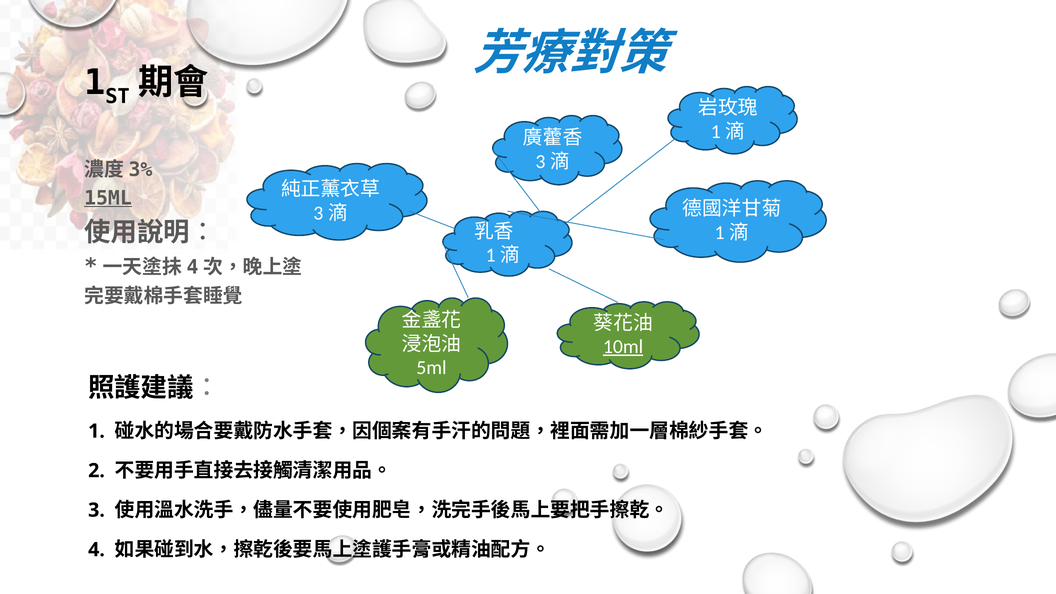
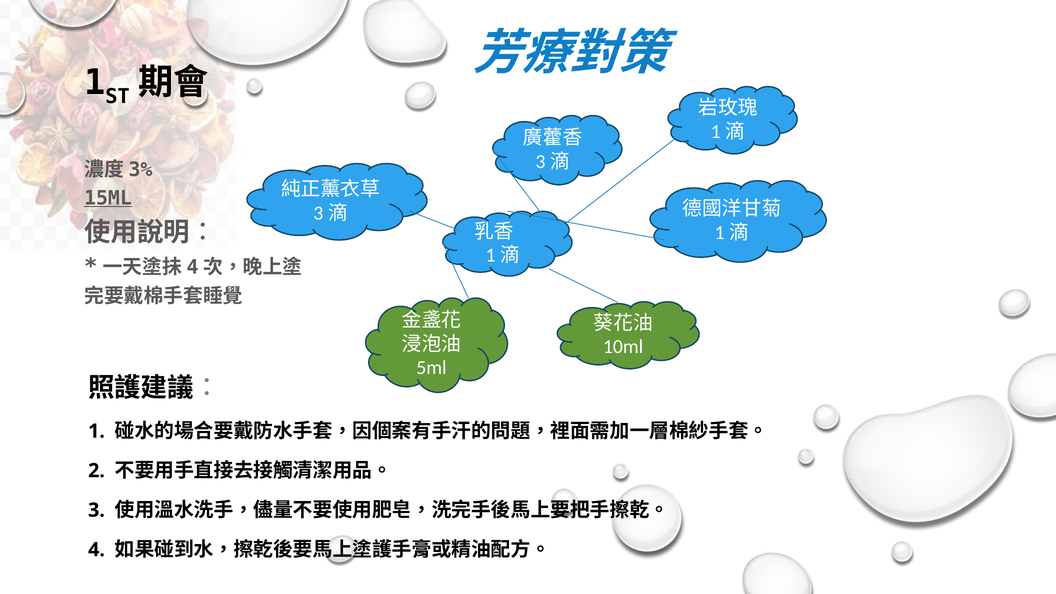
10ml underline: present -> none
